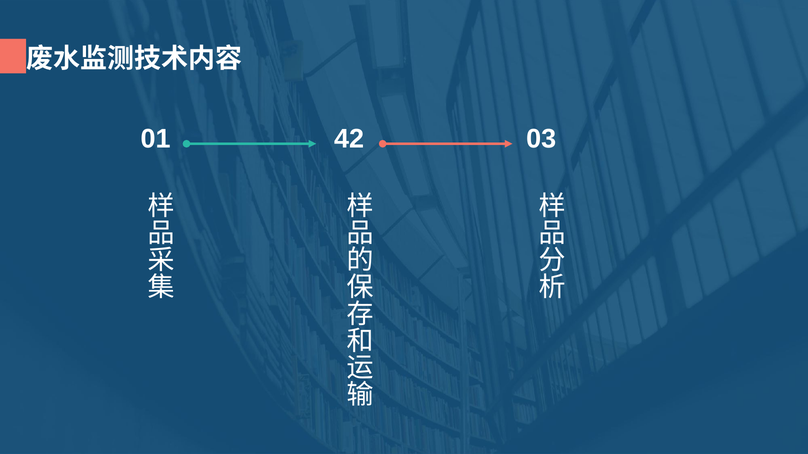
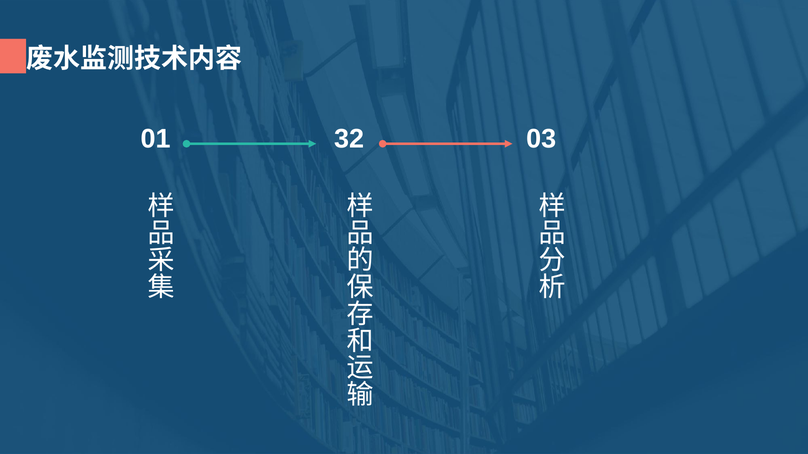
42: 42 -> 32
